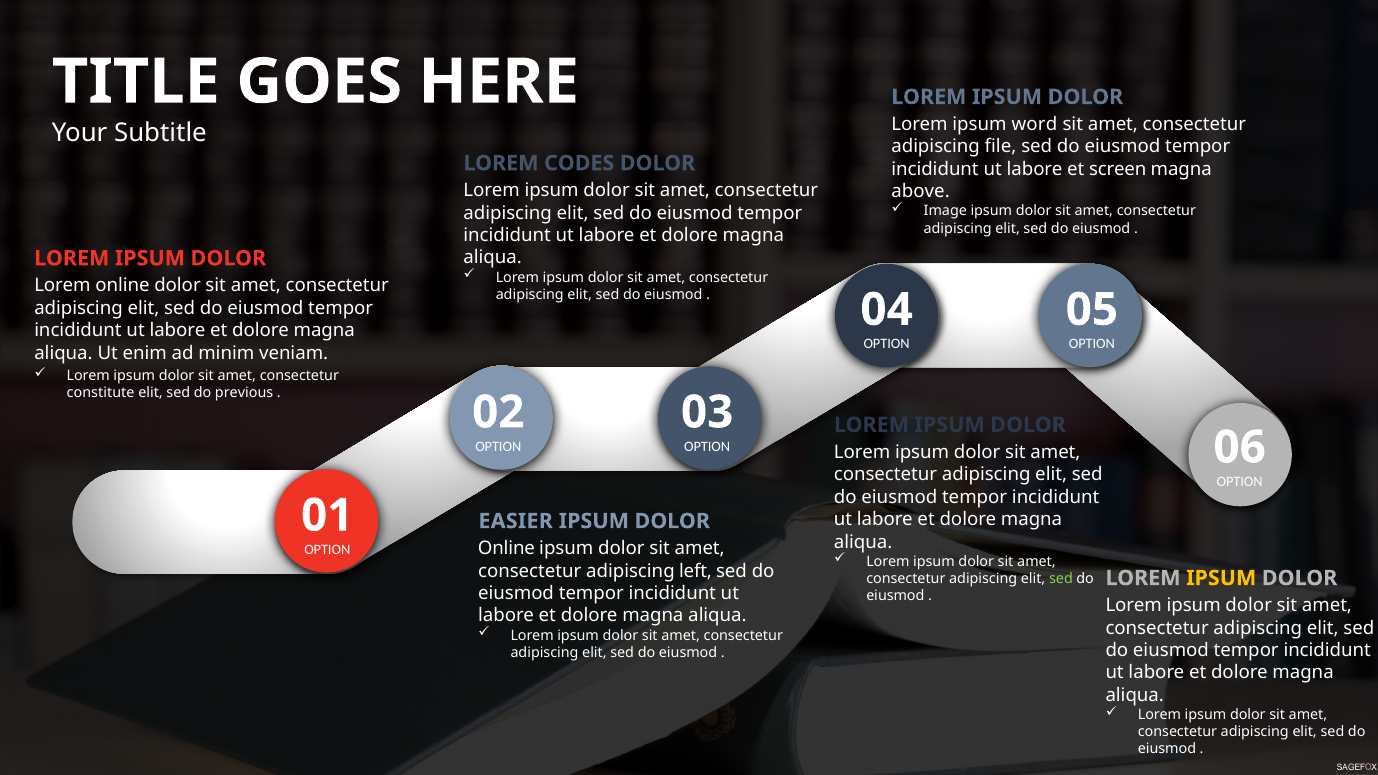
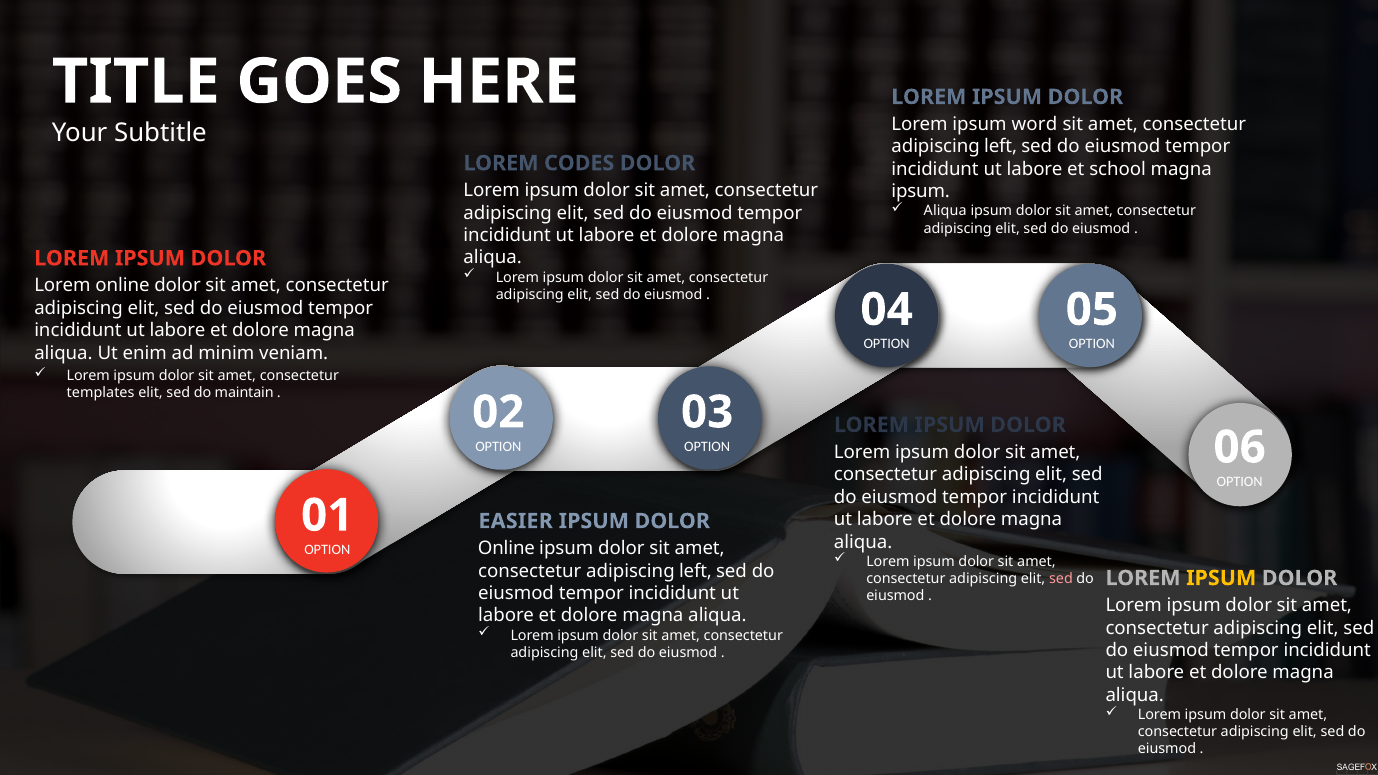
file at (1001, 147): file -> left
screen: screen -> school
above at (921, 192): above -> ipsum
Image at (945, 211): Image -> Aliqua
constitute: constitute -> templates
previous: previous -> maintain
sed at (1061, 579) colour: light green -> pink
